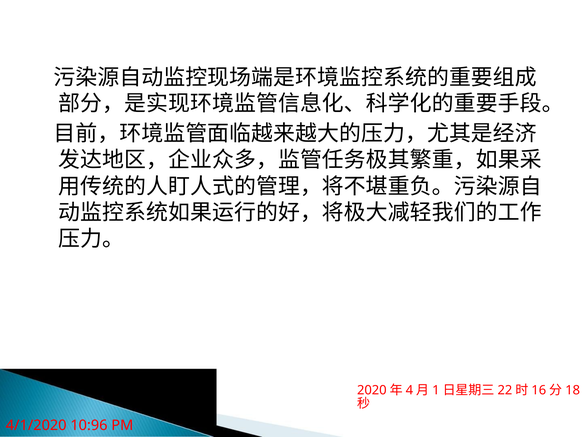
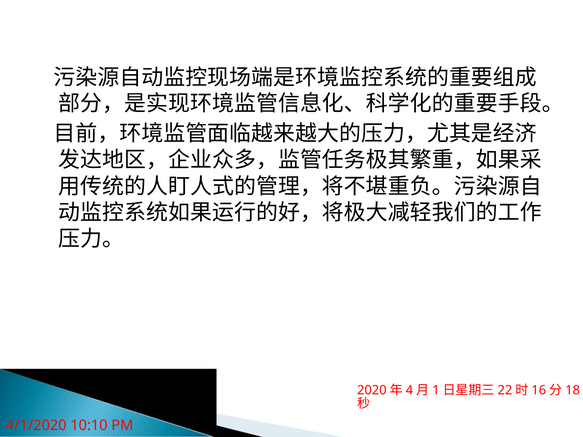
10:96: 10:96 -> 10:10
